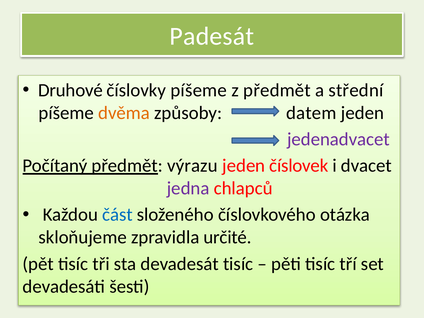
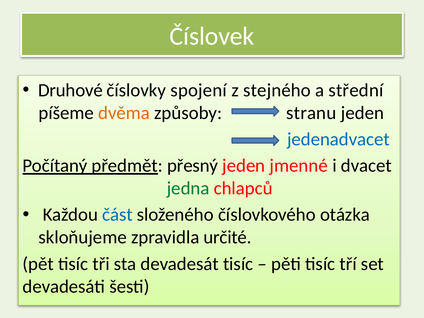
Padesát: Padesát -> Číslovek
číslovky píšeme: píšeme -> spojení
z předmět: předmět -> stejného
datem: datem -> stranu
jedenadvacet colour: purple -> blue
výrazu: výrazu -> přesný
číslovek: číslovek -> jmenné
jedna colour: purple -> green
